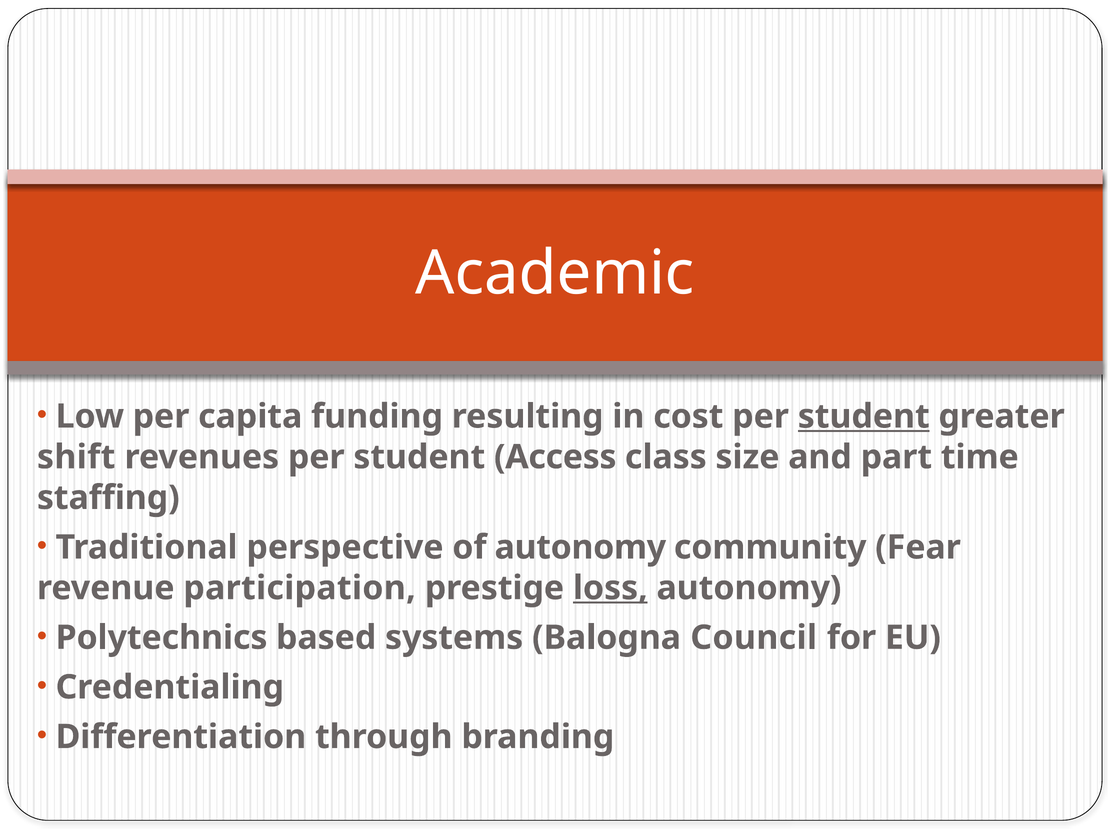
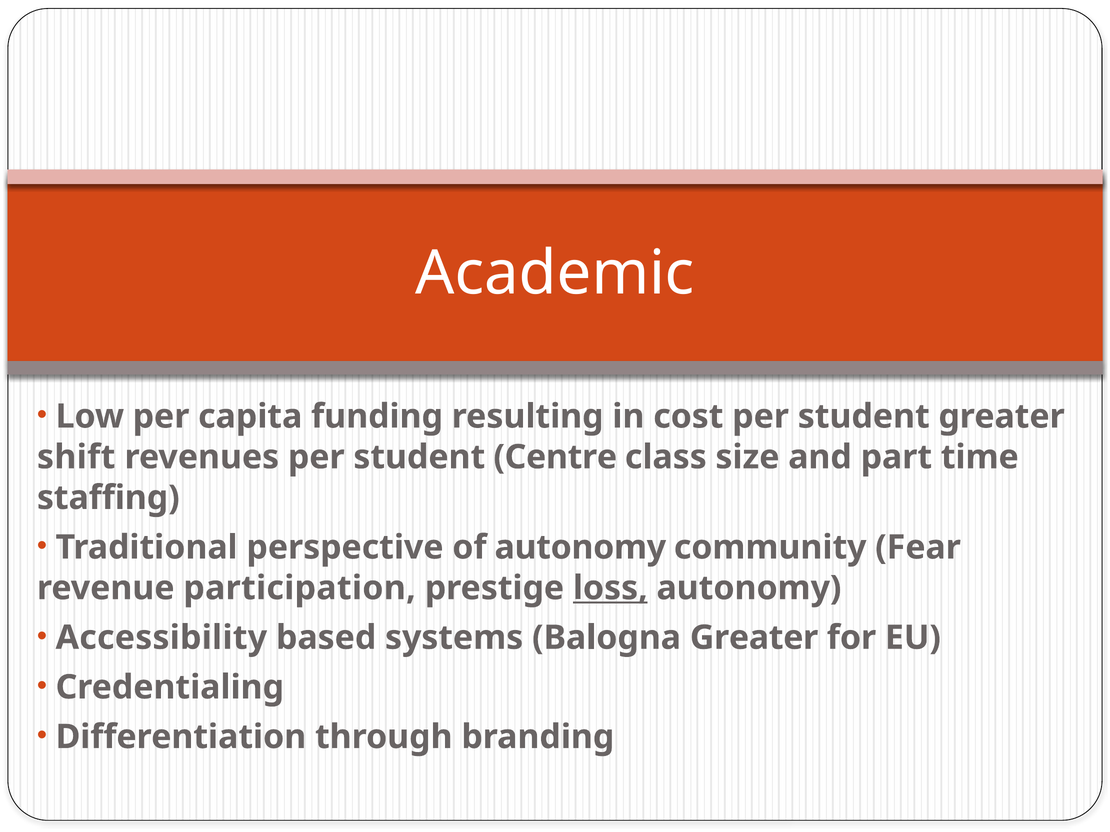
student at (864, 417) underline: present -> none
Access: Access -> Centre
Polytechnics: Polytechnics -> Accessibility
Balogna Council: Council -> Greater
